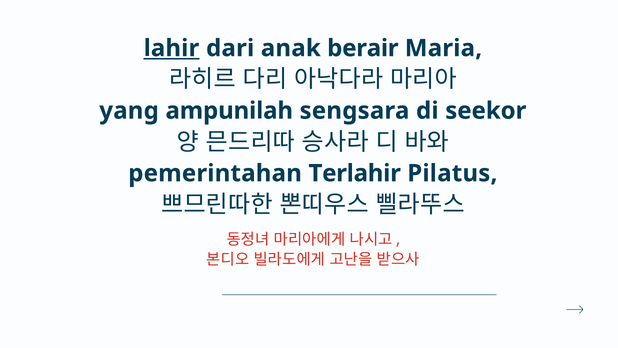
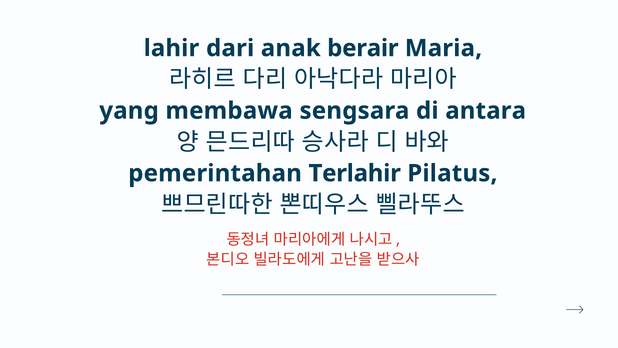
lahir underline: present -> none
ampunilah: ampunilah -> membawa
seekor: seekor -> antara
